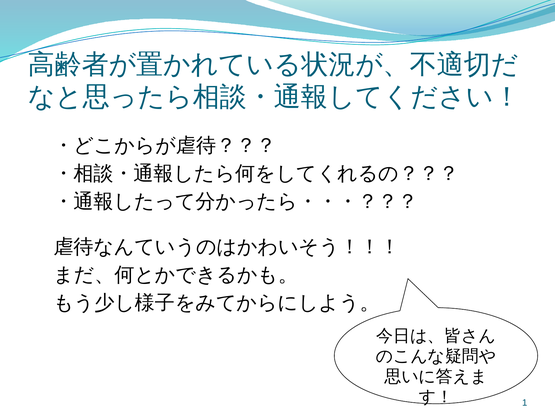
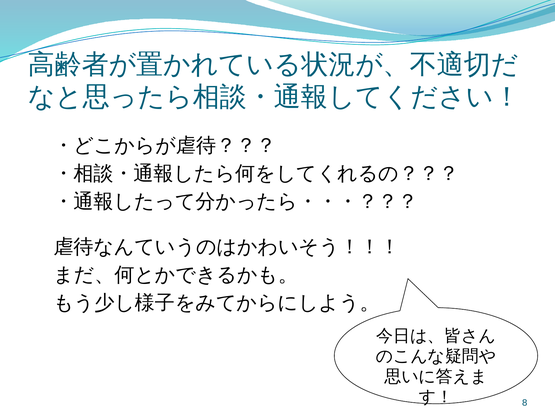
1: 1 -> 8
